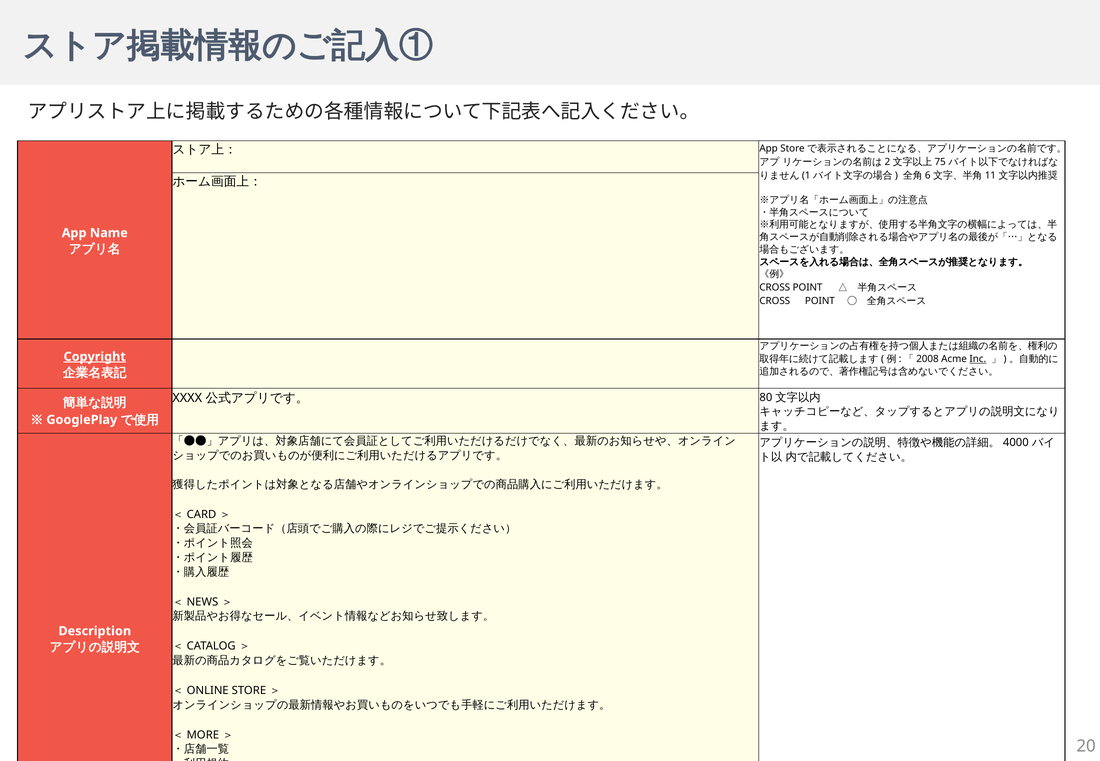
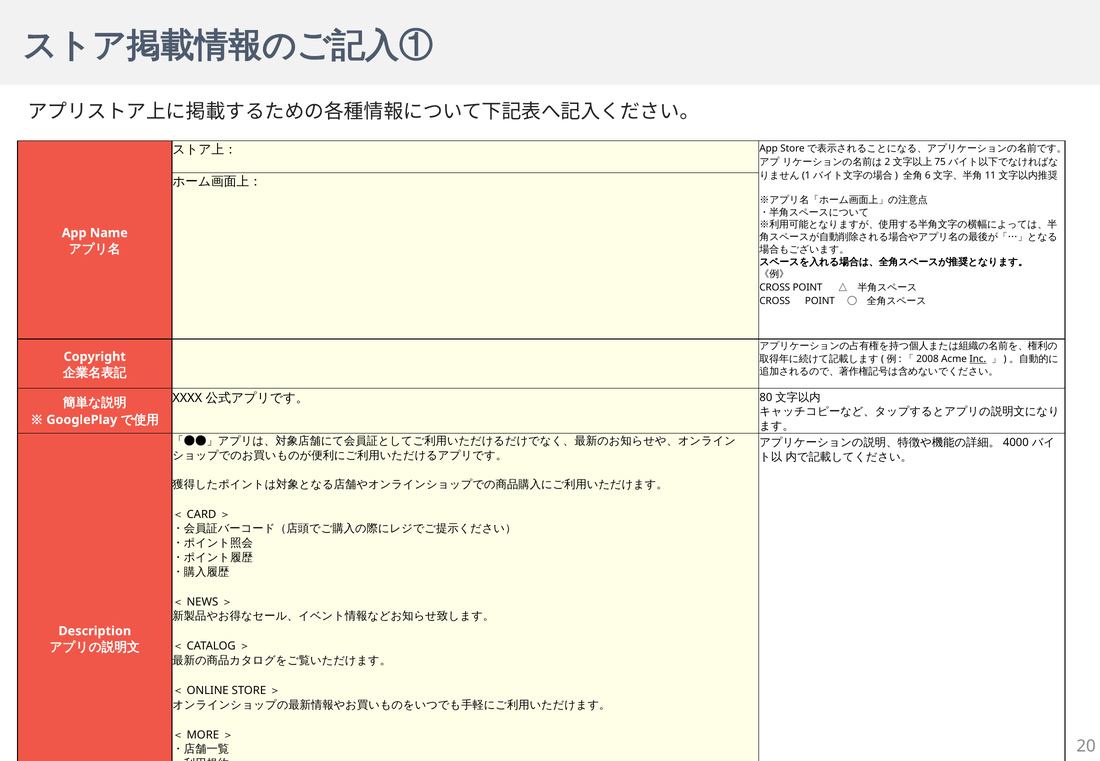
Copyright underline: present -> none
